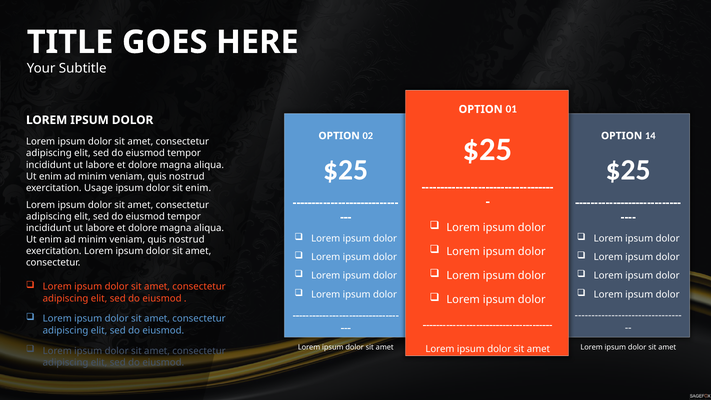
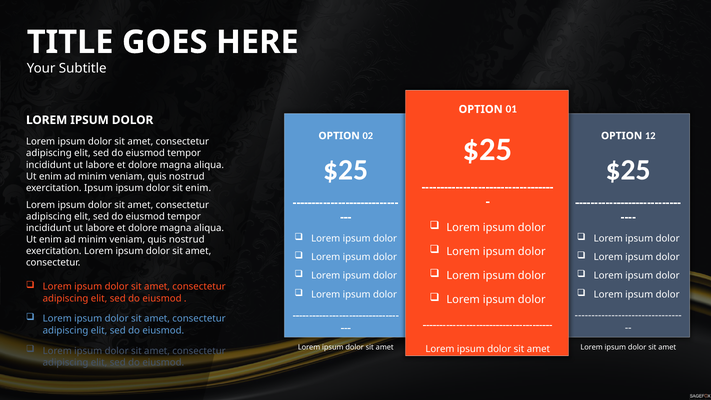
14: 14 -> 12
exercitation Usage: Usage -> Ipsum
